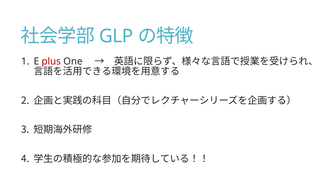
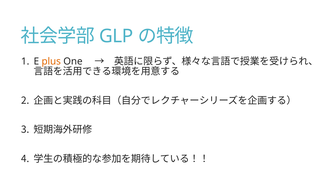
plus colour: red -> orange
